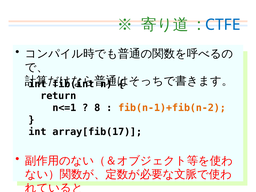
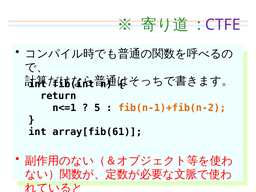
CTFE colour: blue -> purple
8: 8 -> 5
array[fib(17: array[fib(17 -> array[fib(61
